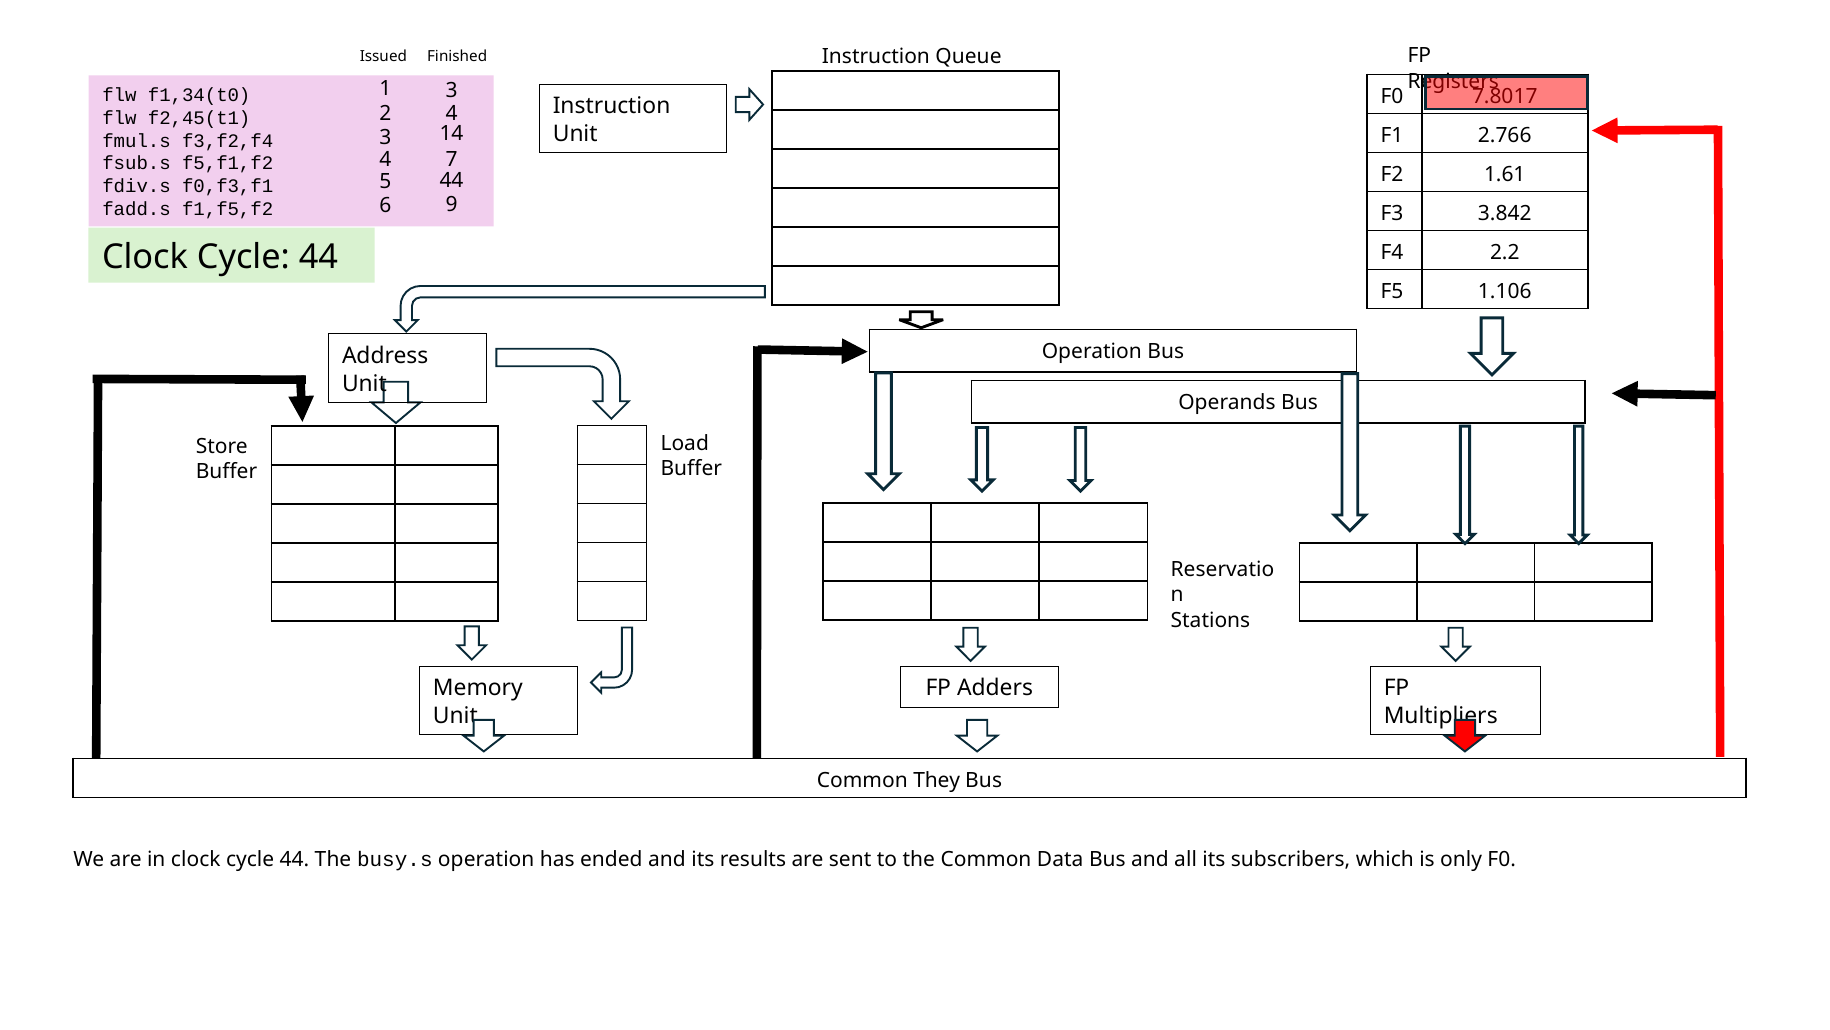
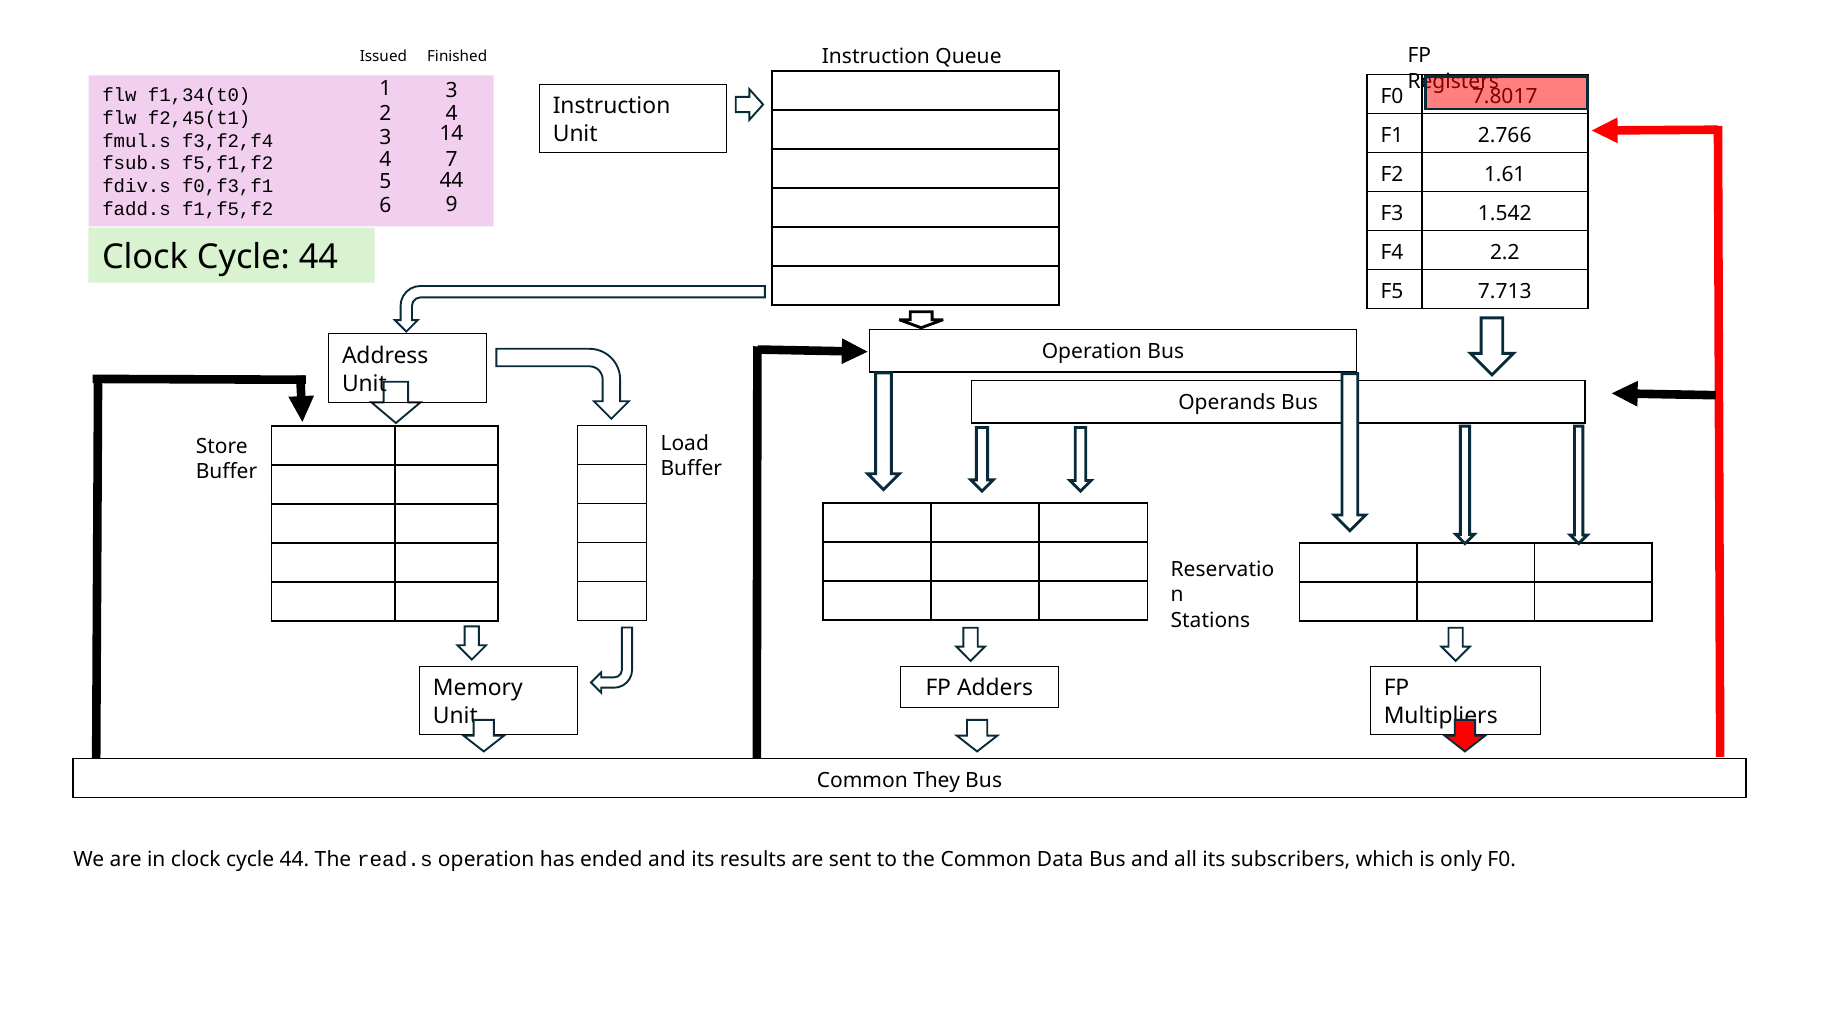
3.842: 3.842 -> 1.542
1.106: 1.106 -> 7.713
busy.s: busy.s -> read.s
